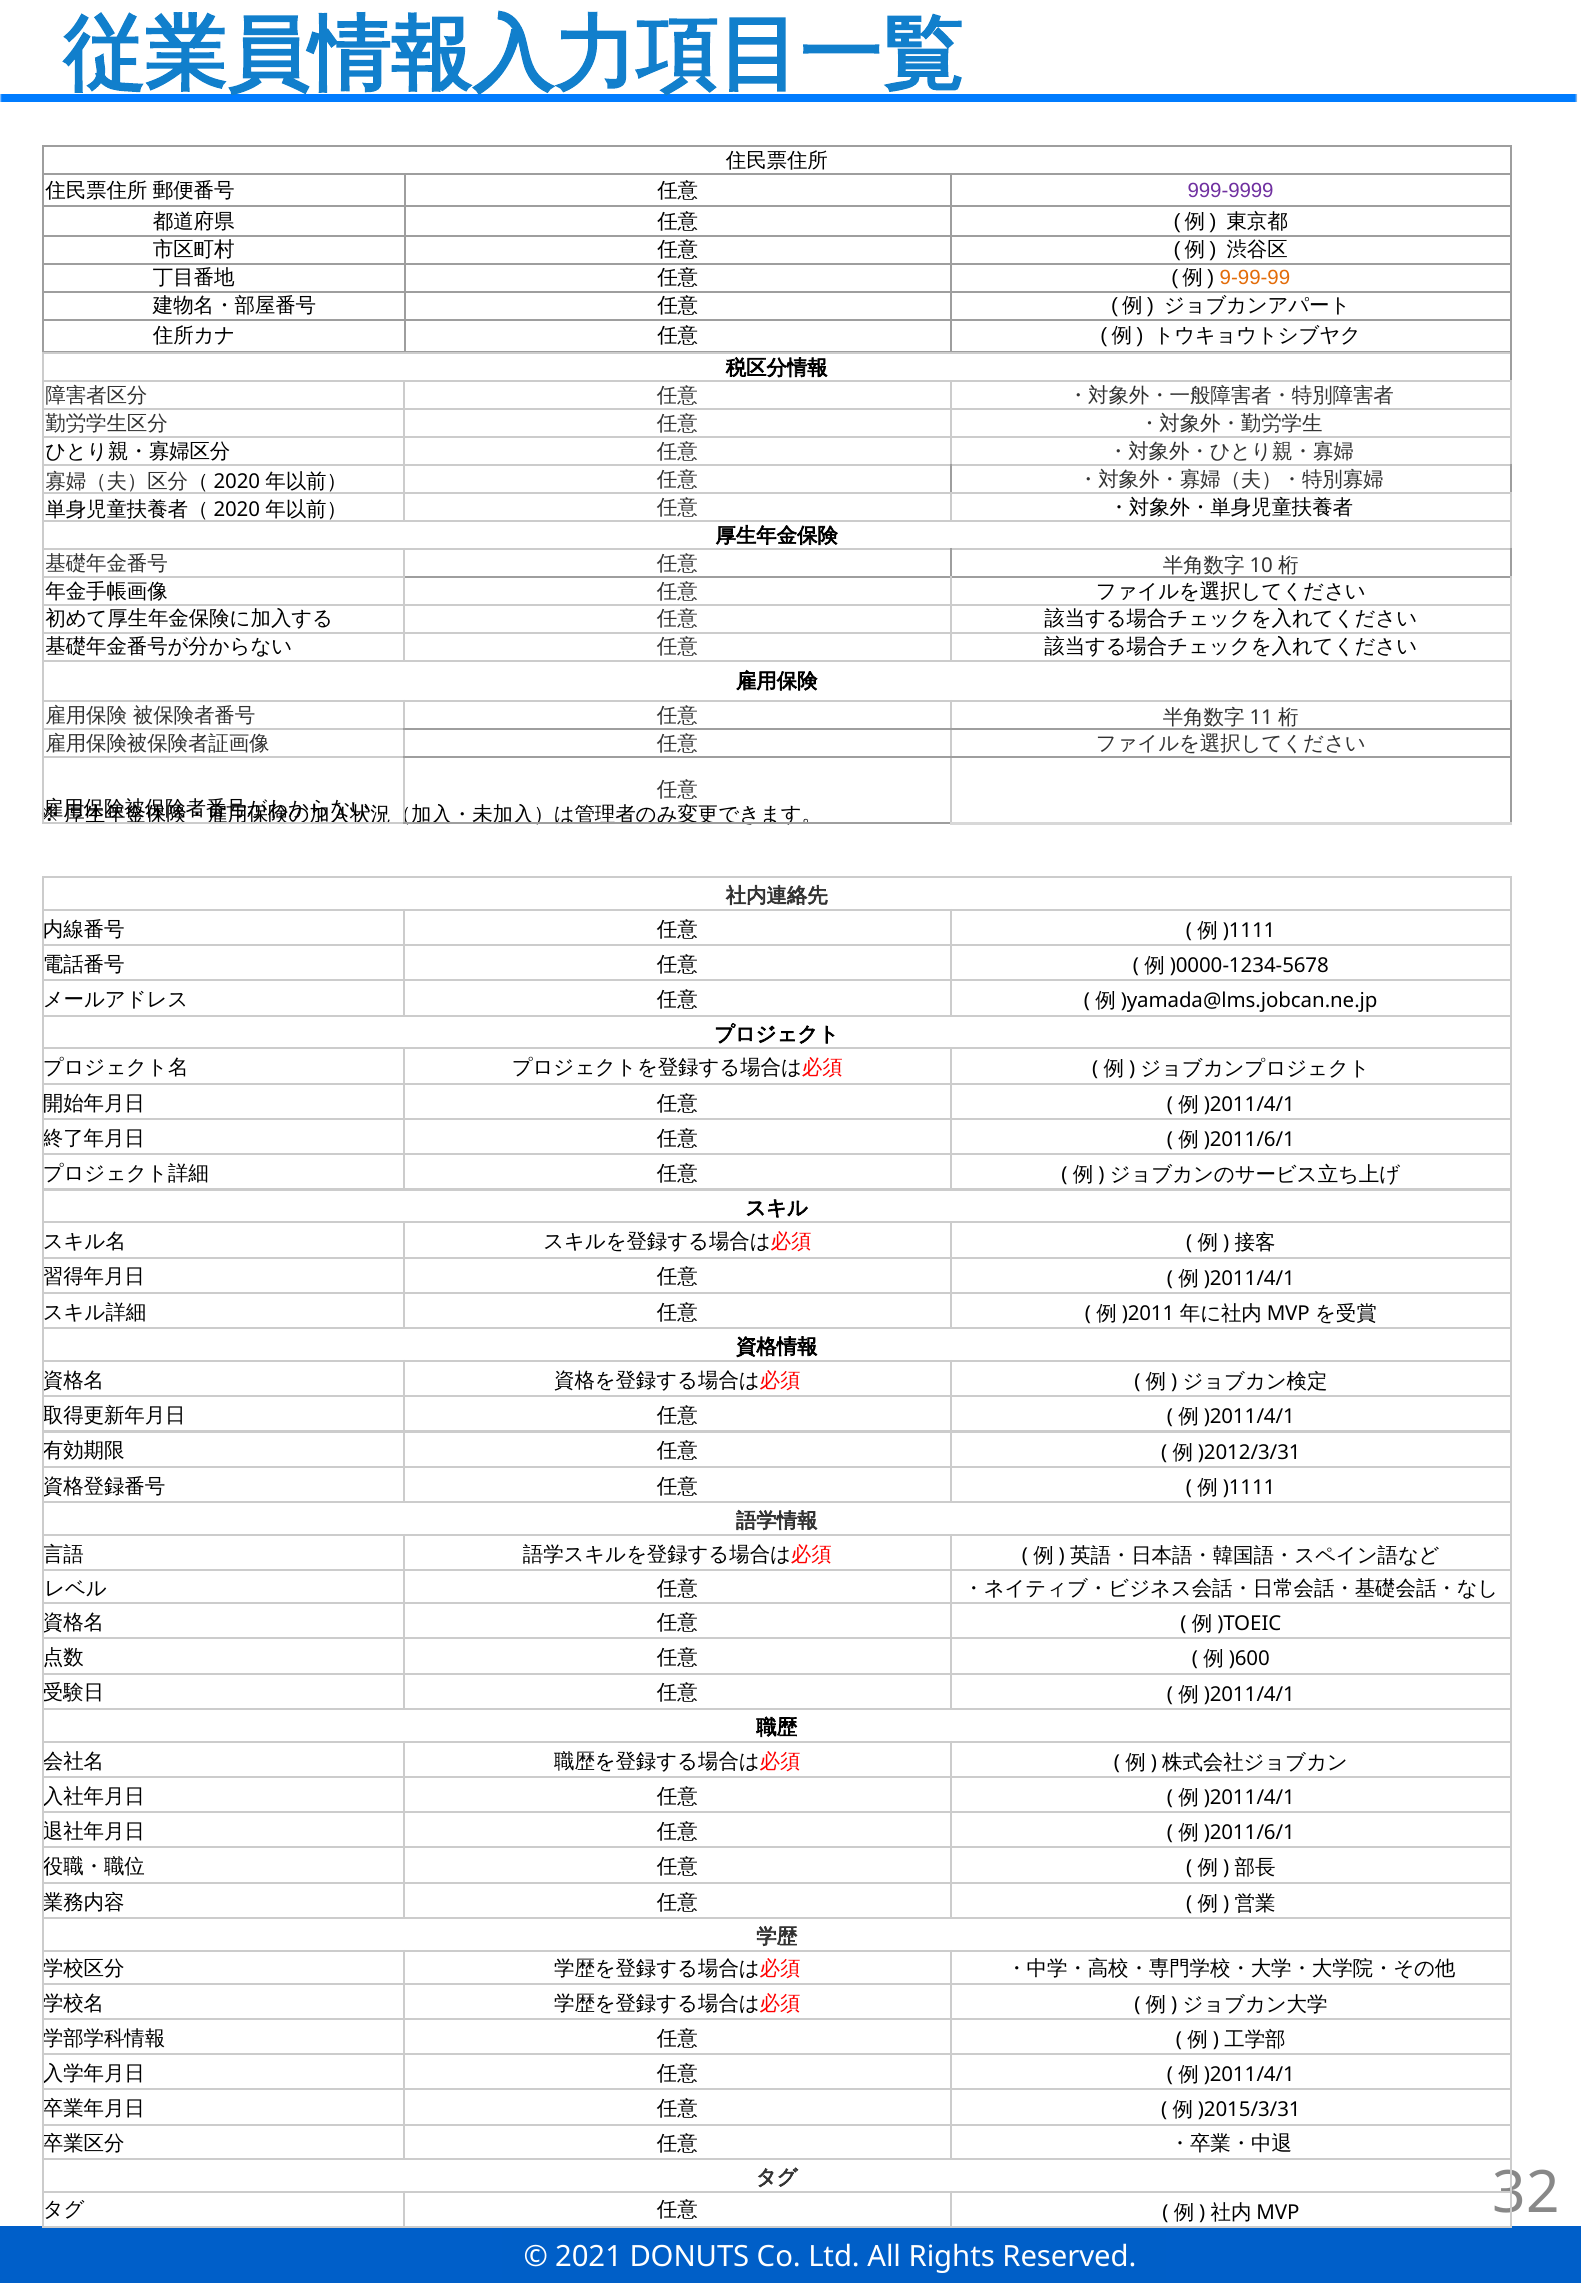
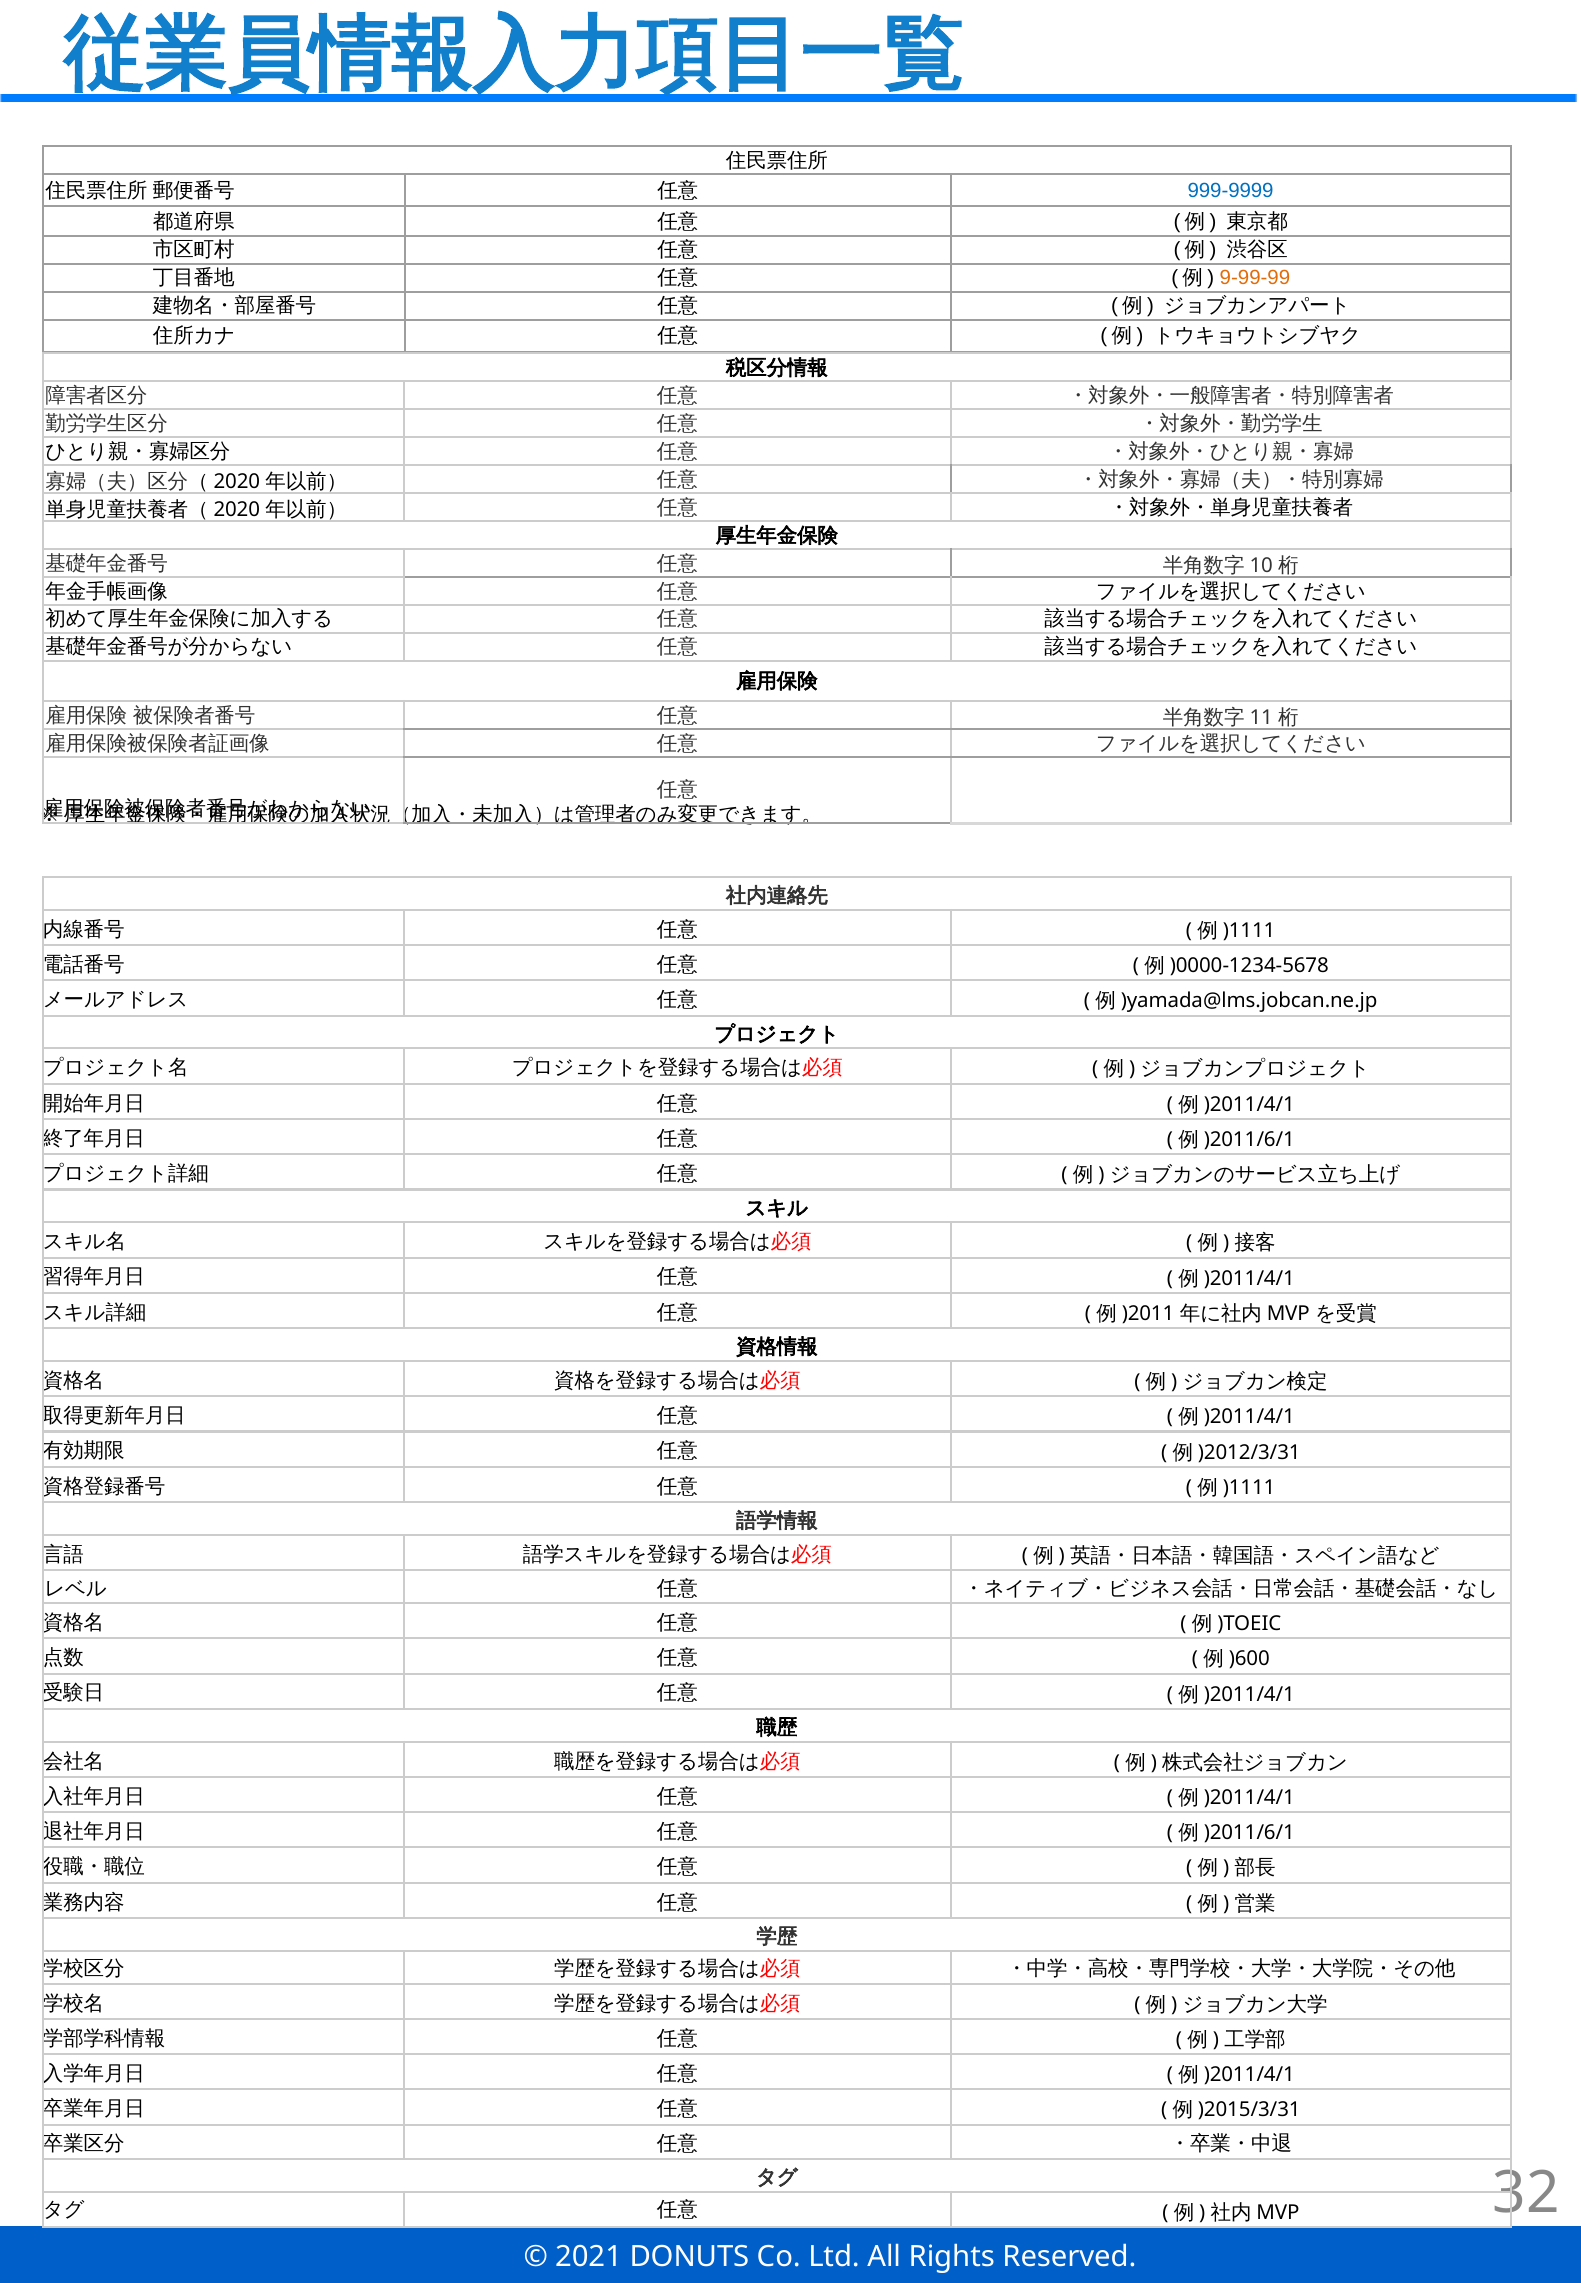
999-9999 colour: purple -> blue
